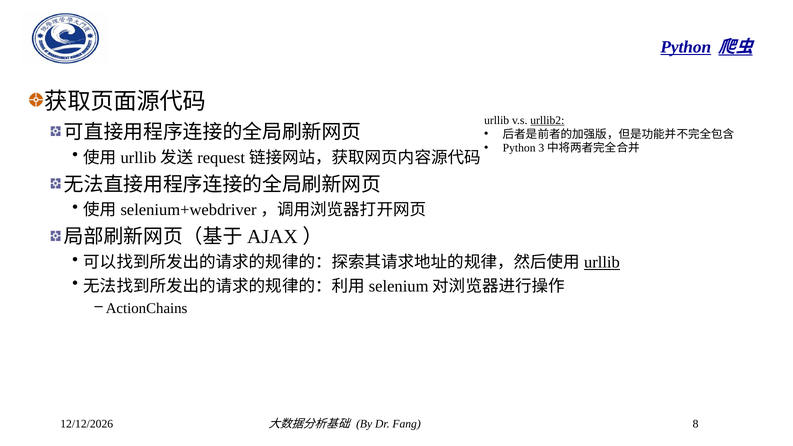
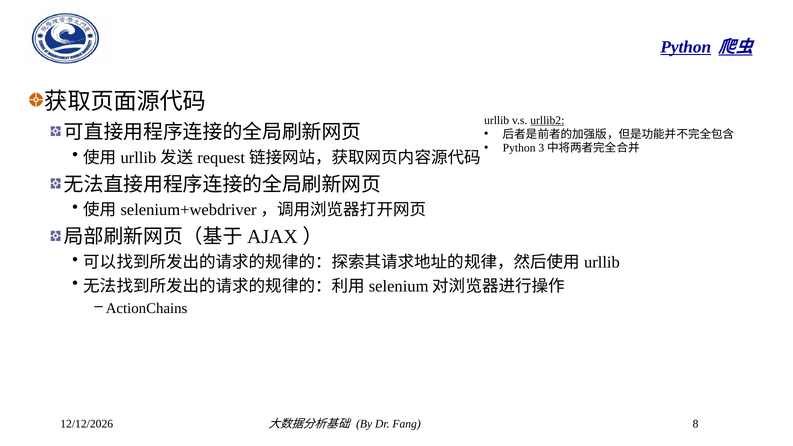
urllib at (602, 262) underline: present -> none
